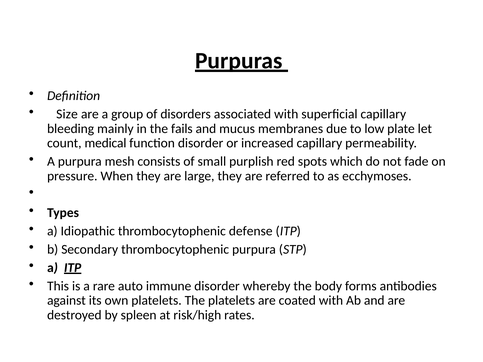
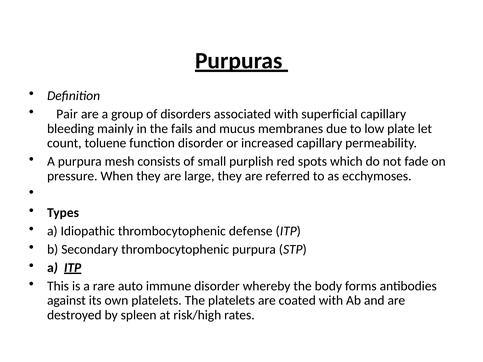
Size: Size -> Pair
medical: medical -> toluene
